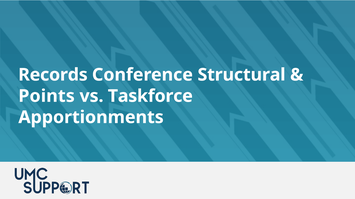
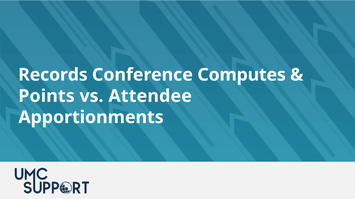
Structural: Structural -> Computes
Taskforce: Taskforce -> Attendee
